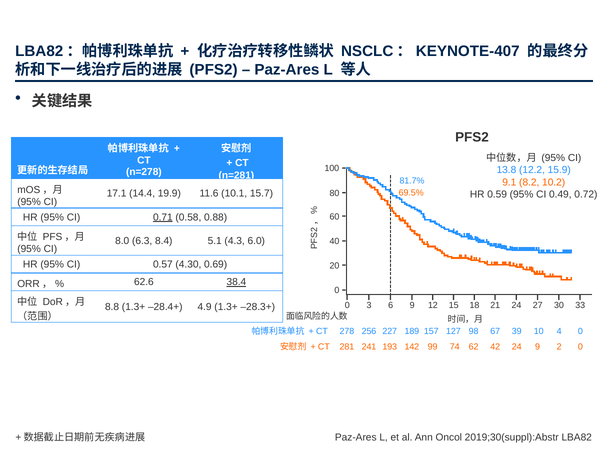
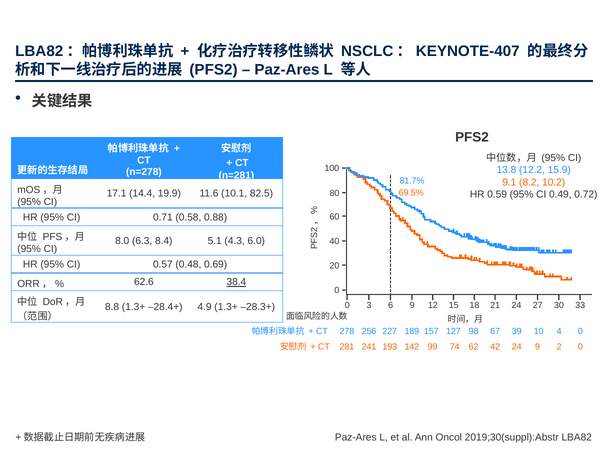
15.7: 15.7 -> 82.5
0.71 underline: present -> none
4.30: 4.30 -> 0.48
